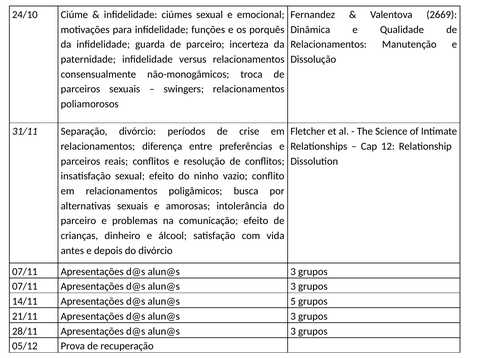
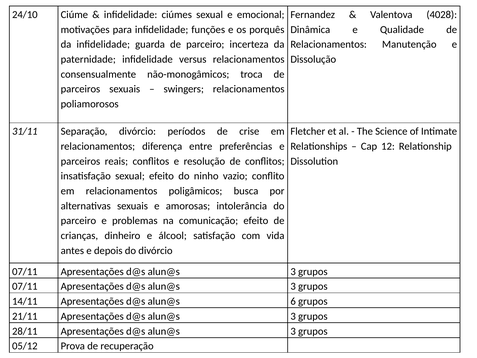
2669: 2669 -> 4028
5: 5 -> 6
